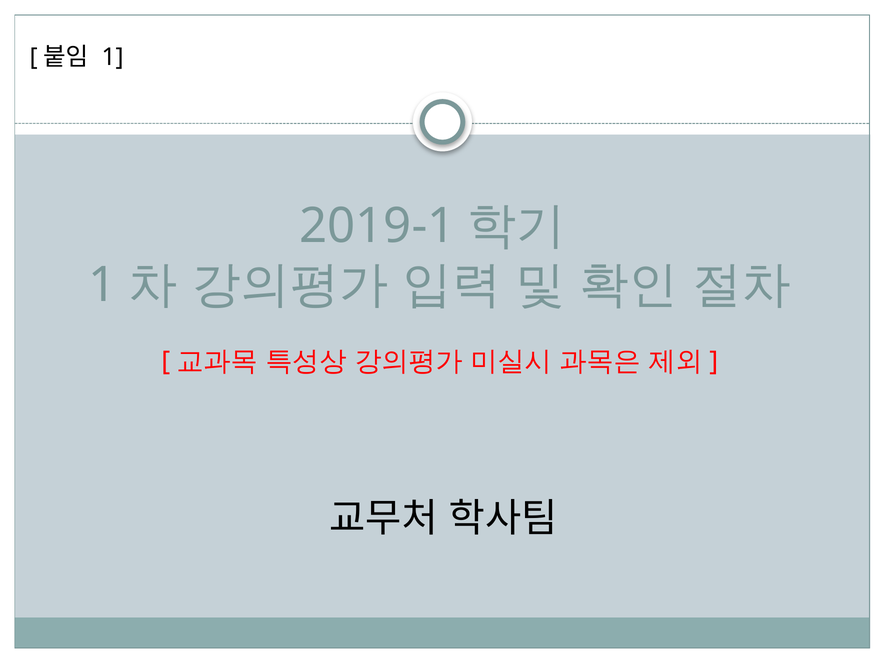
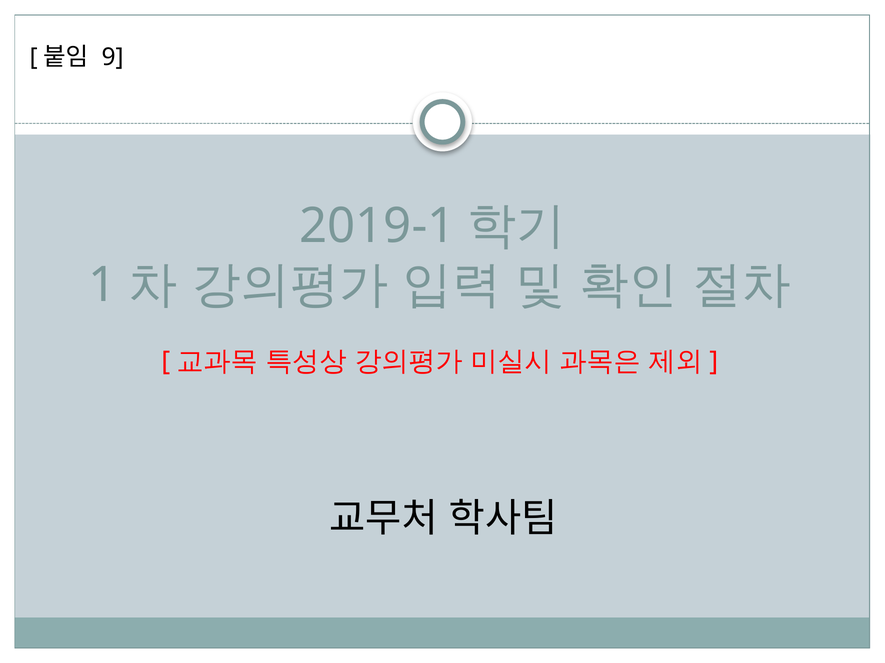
1 at (113, 57): 1 -> 9
